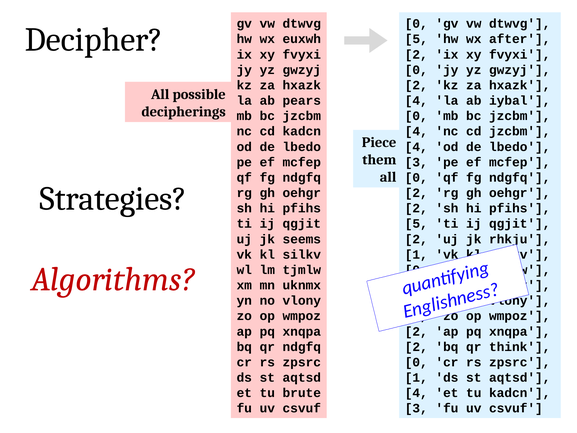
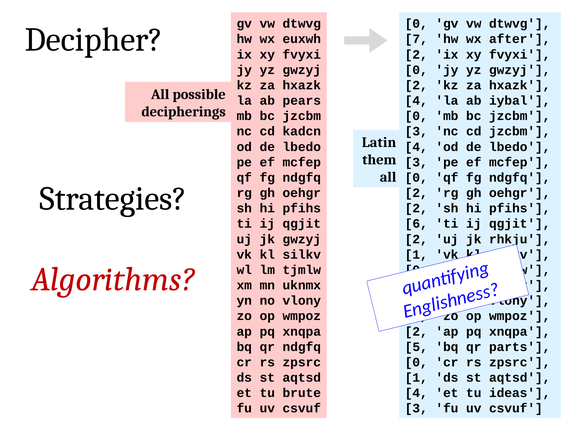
5 at (416, 39): 5 -> 7
4 at (416, 131): 4 -> 3
Piece: Piece -> Latin
5 at (416, 224): 5 -> 6
jk seems: seems -> gwzyj
2 at (416, 347): 2 -> 5
think: think -> parts
tu kadcn: kadcn -> ideas
